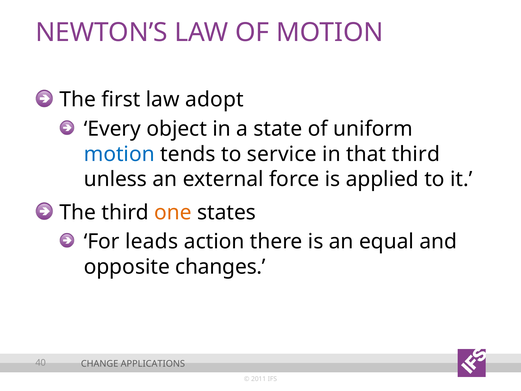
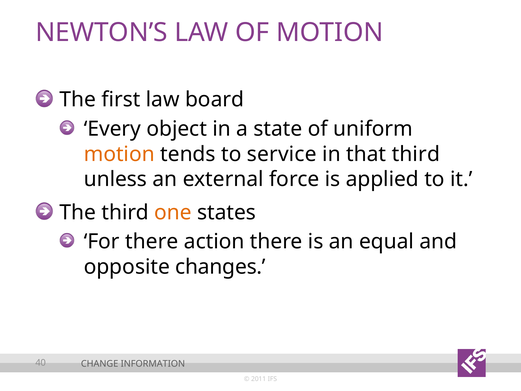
adopt: adopt -> board
motion at (119, 154) colour: blue -> orange
For leads: leads -> there
APPLICATIONS: APPLICATIONS -> INFORMATION
